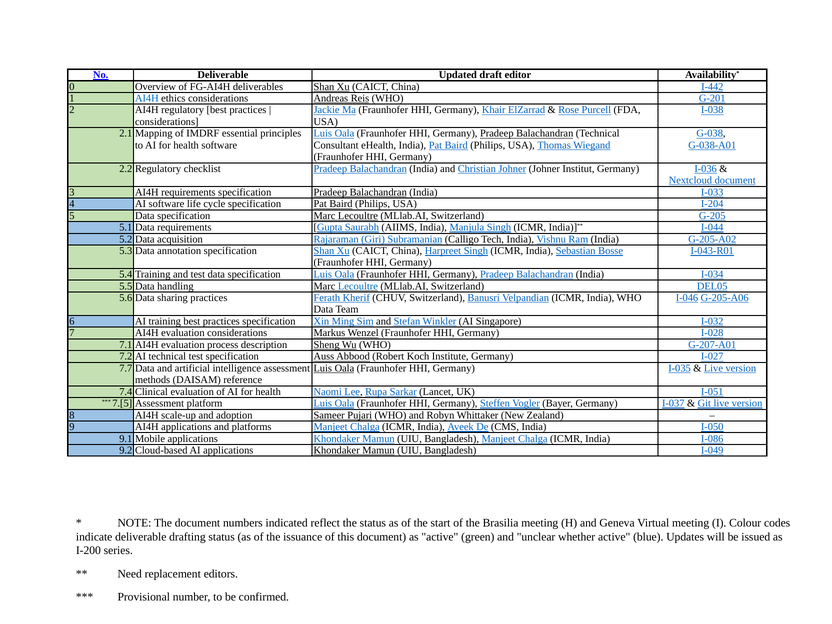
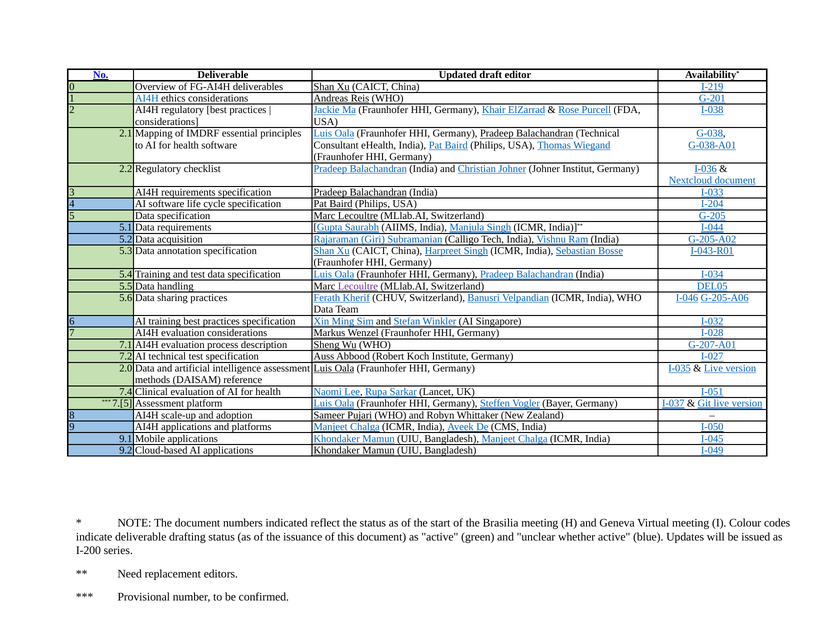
I-442: I-442 -> I-219
Lecoultre at (358, 286) colour: blue -> purple
7.7: 7.7 -> 2.0
I-086: I-086 -> I-045
